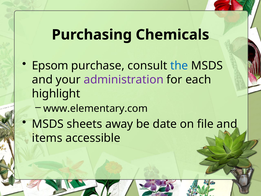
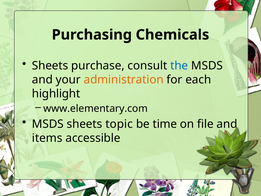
Epsom at (50, 66): Epsom -> Sheets
administration colour: purple -> orange
away: away -> topic
date: date -> time
